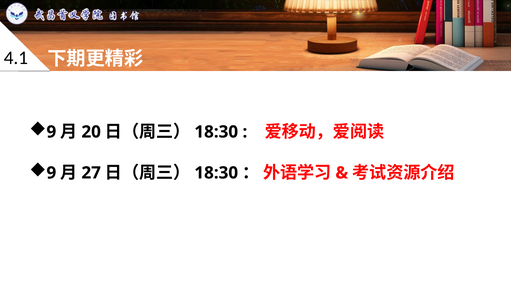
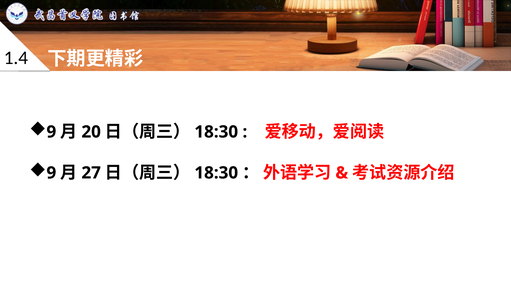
4.1: 4.1 -> 1.4
